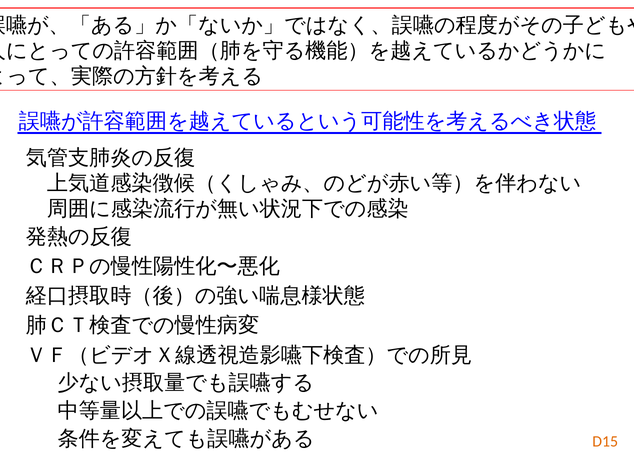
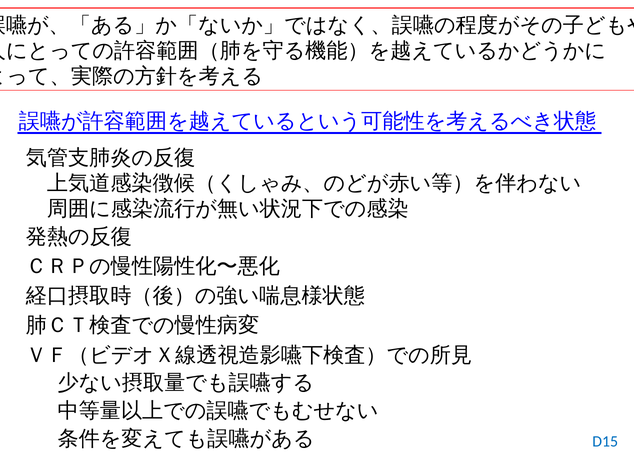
D15 colour: orange -> blue
